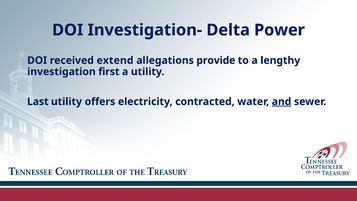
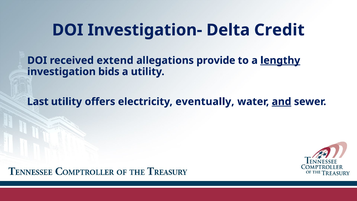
Power: Power -> Credit
lengthy underline: none -> present
first: first -> bids
contracted: contracted -> eventually
